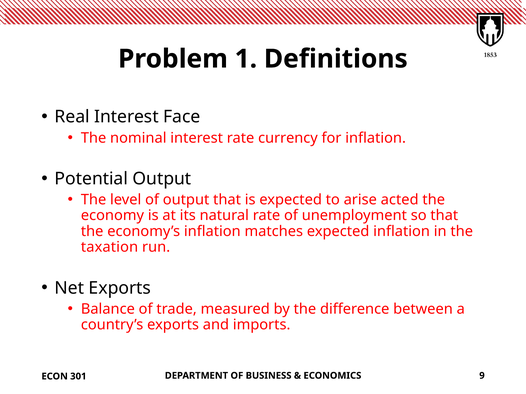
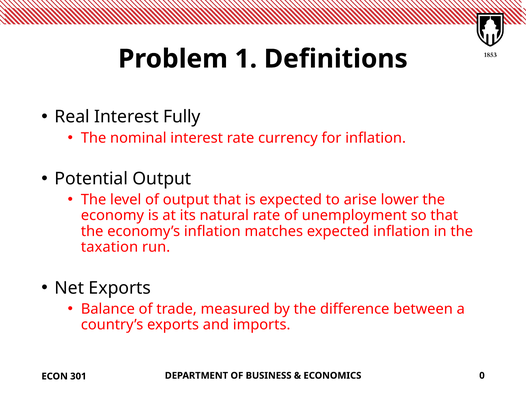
Face: Face -> Fully
acted: acted -> lower
9: 9 -> 0
